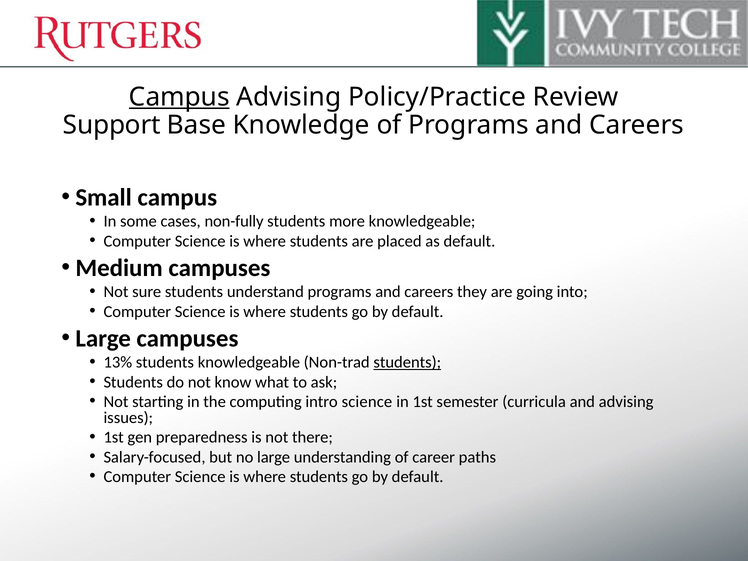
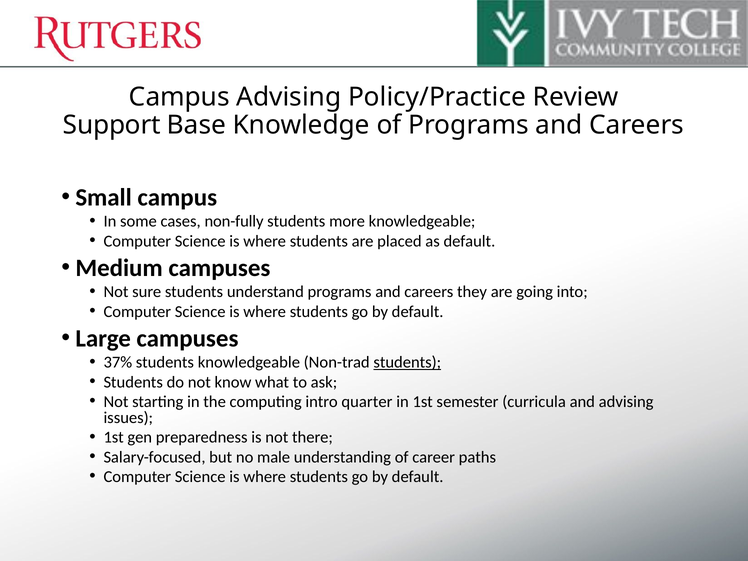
Campus at (179, 97) underline: present -> none
13%: 13% -> 37%
intro science: science -> quarter
no large: large -> male
